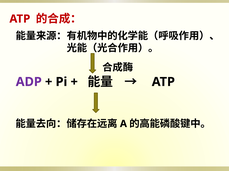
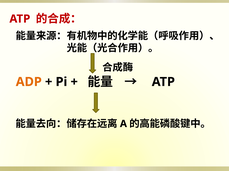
ADP colour: purple -> orange
